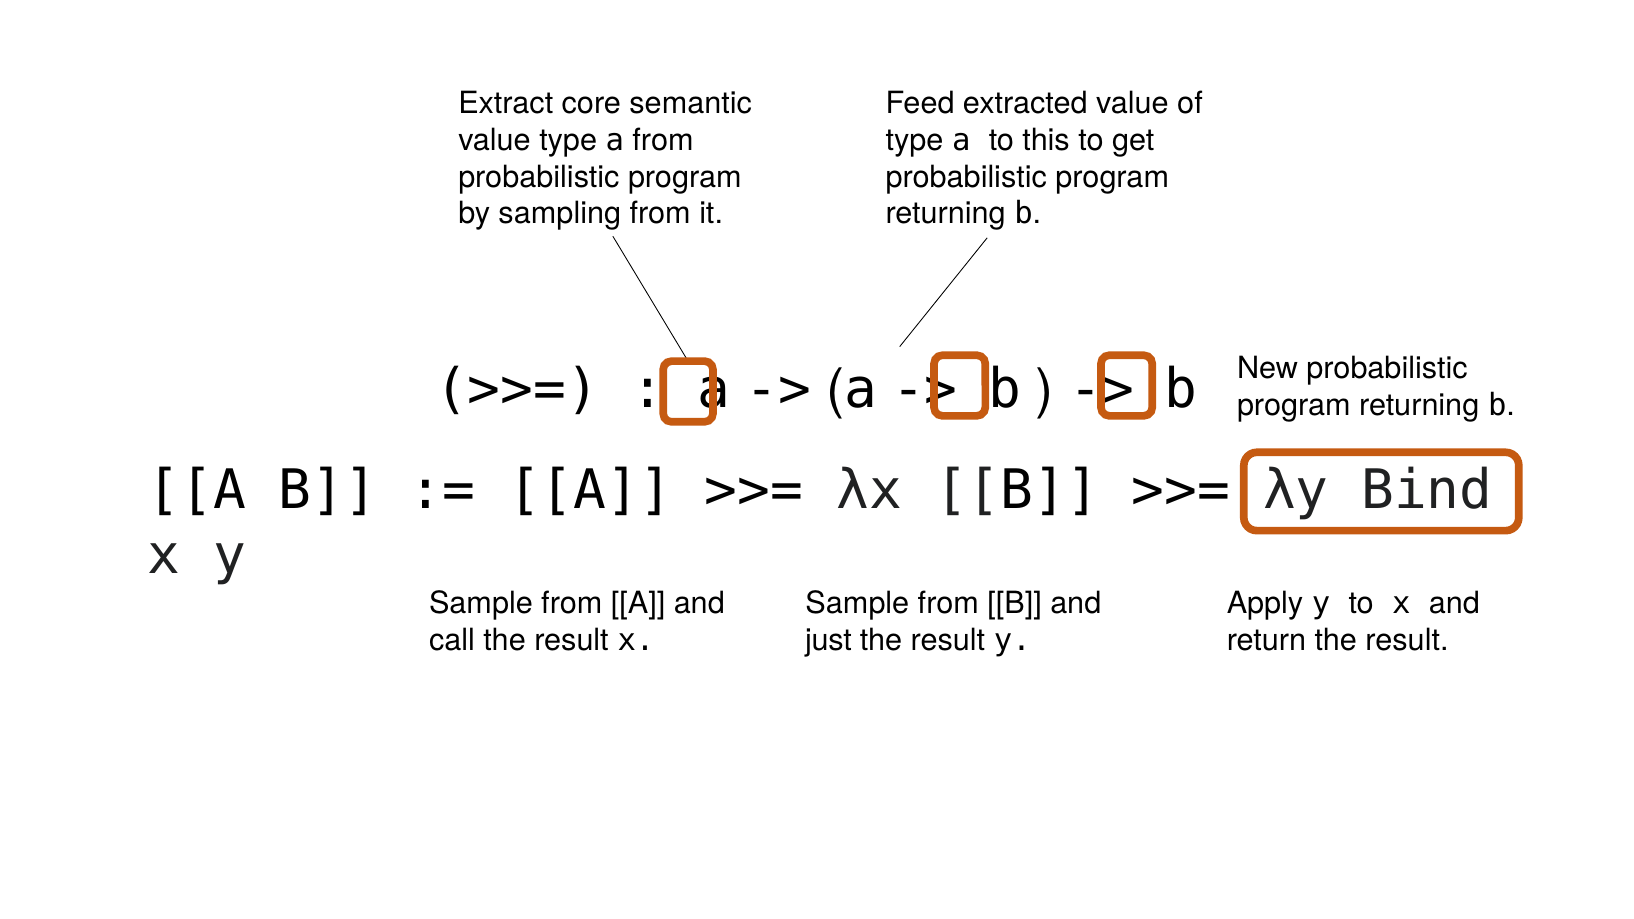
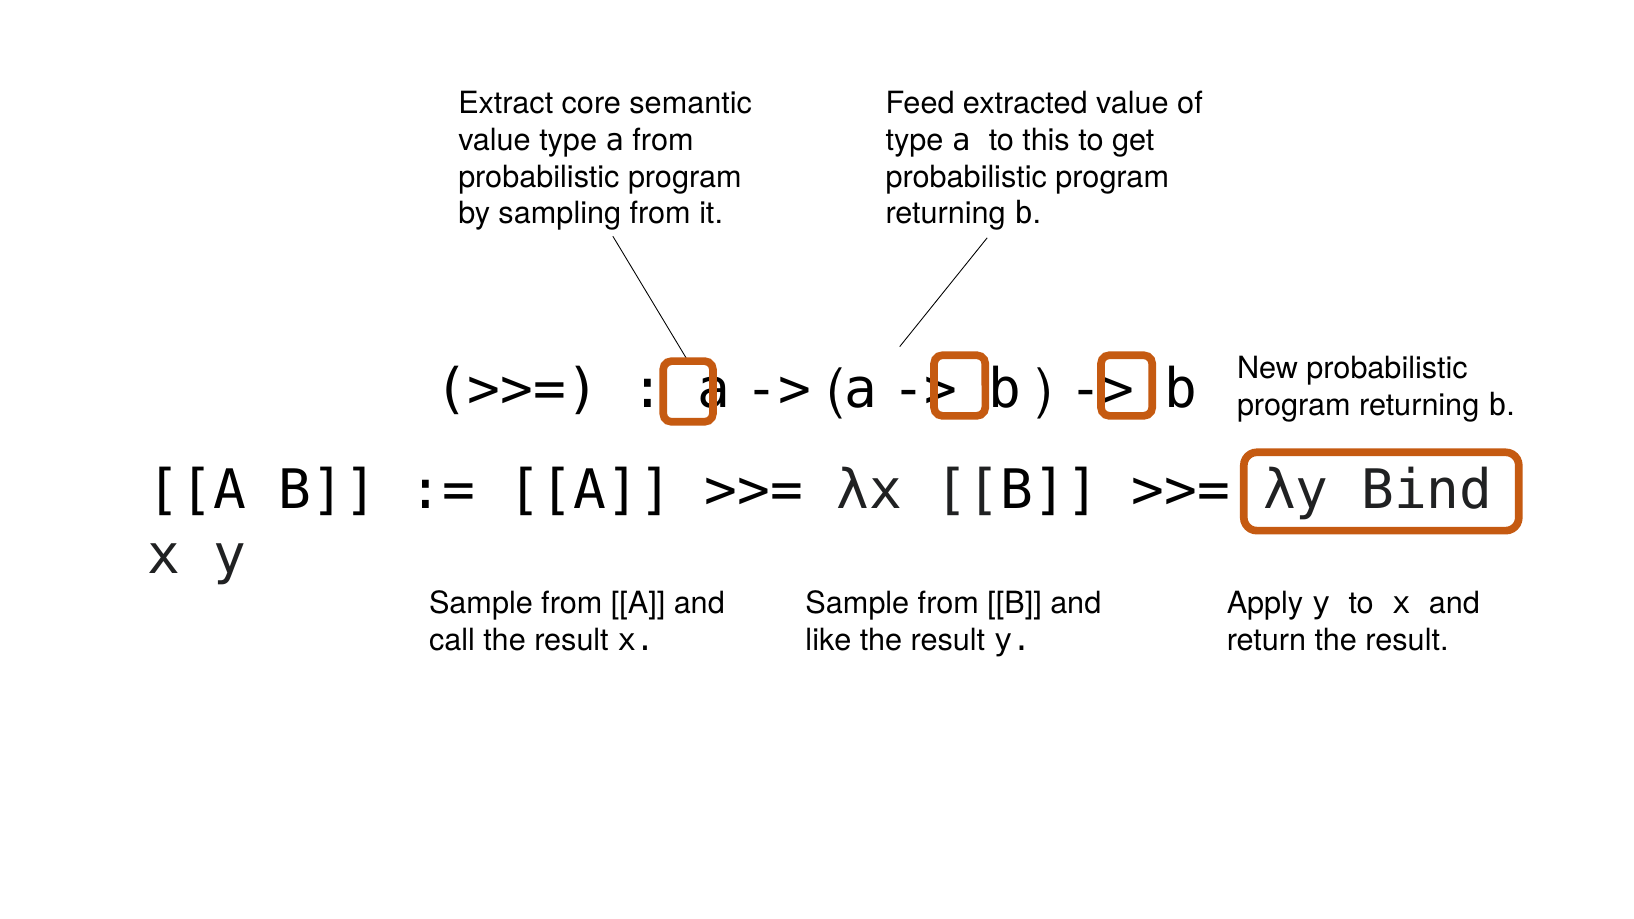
just: just -> like
